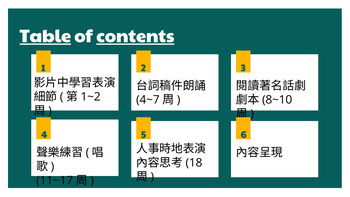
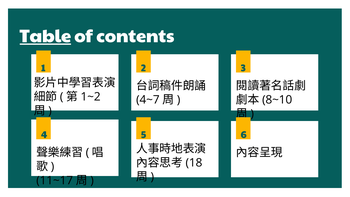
contents underline: present -> none
